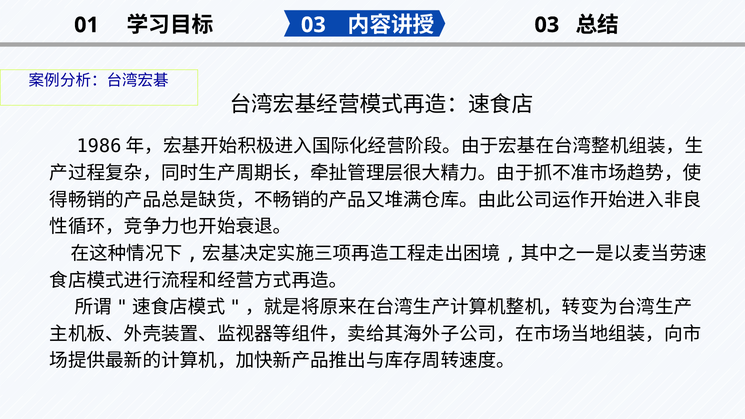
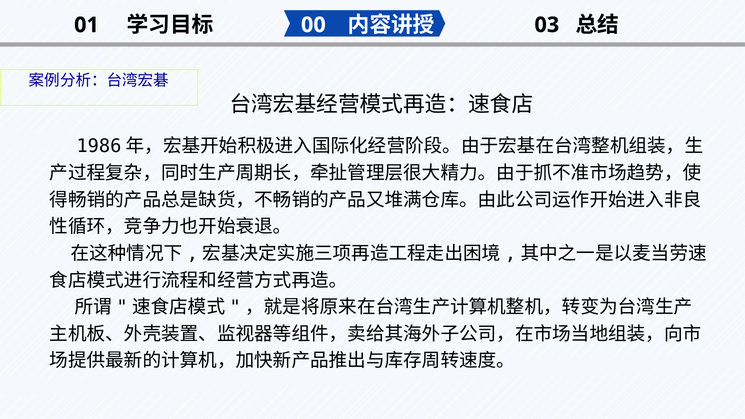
03 at (313, 25): 03 -> 00
